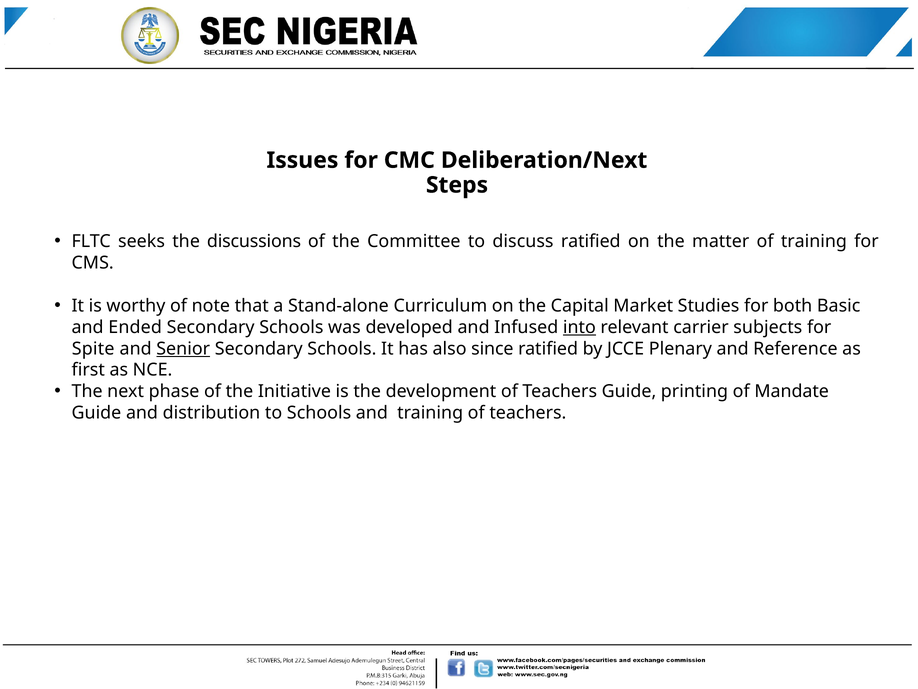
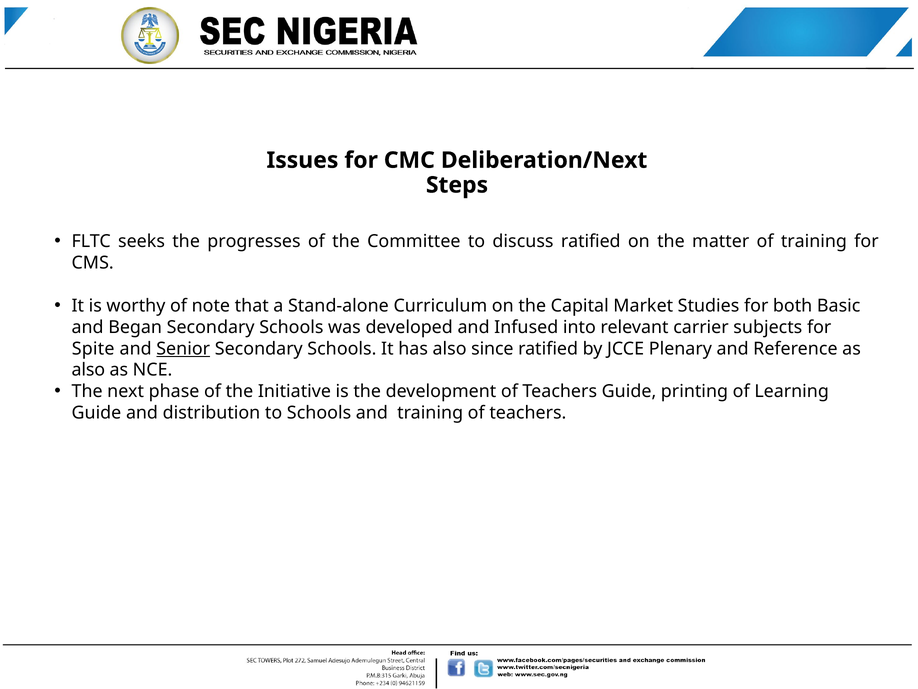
discussions: discussions -> progresses
Ended: Ended -> Began
into underline: present -> none
first at (88, 370): first -> also
Mandate: Mandate -> Learning
